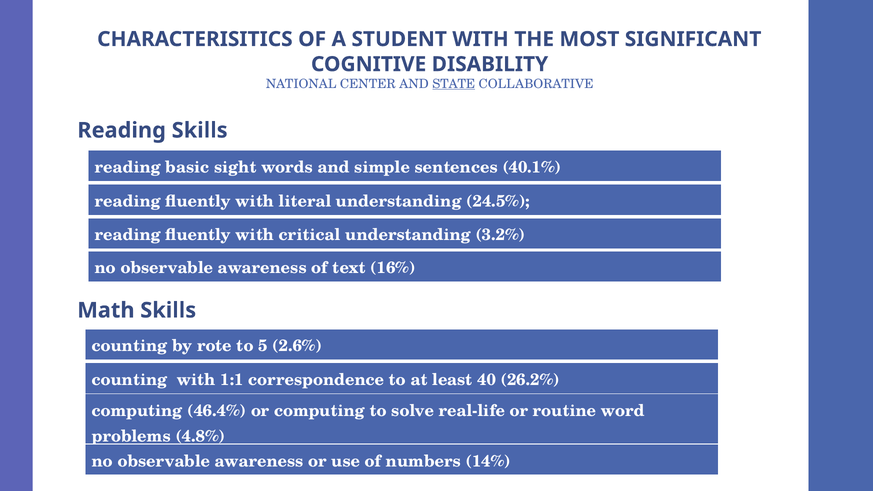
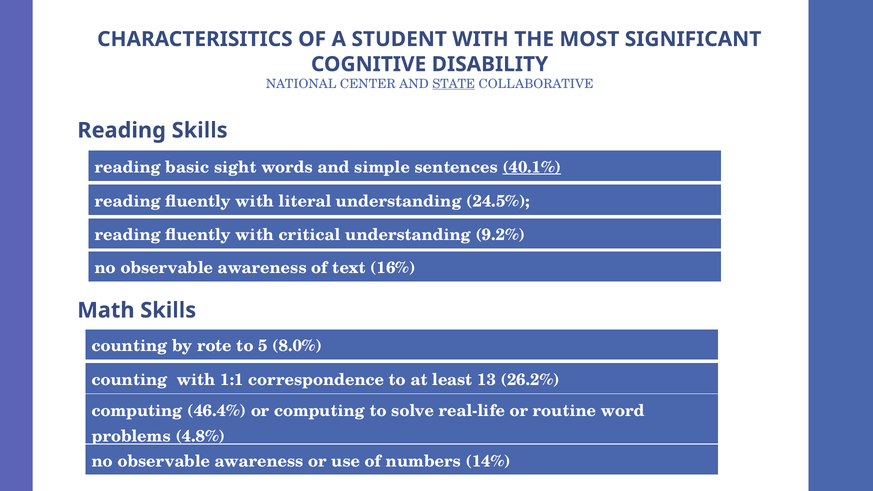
40.1% underline: none -> present
3.2%: 3.2% -> 9.2%
2.6%: 2.6% -> 8.0%
40: 40 -> 13
